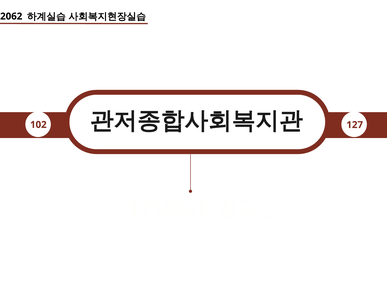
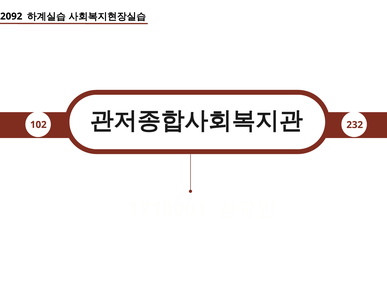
2062: 2062 -> 2092
127: 127 -> 232
